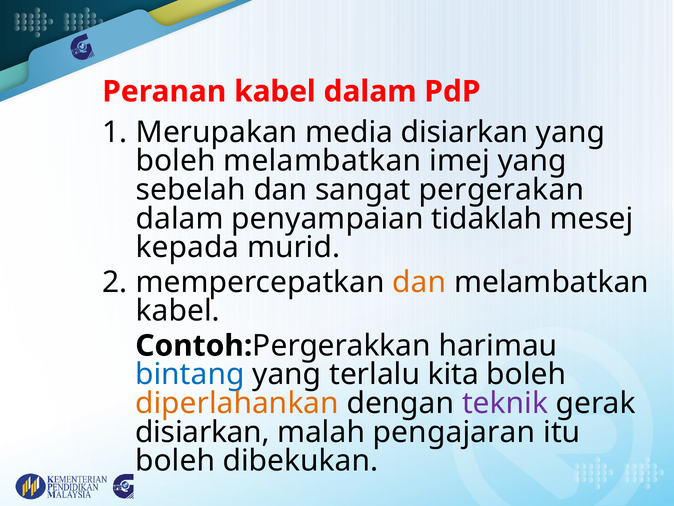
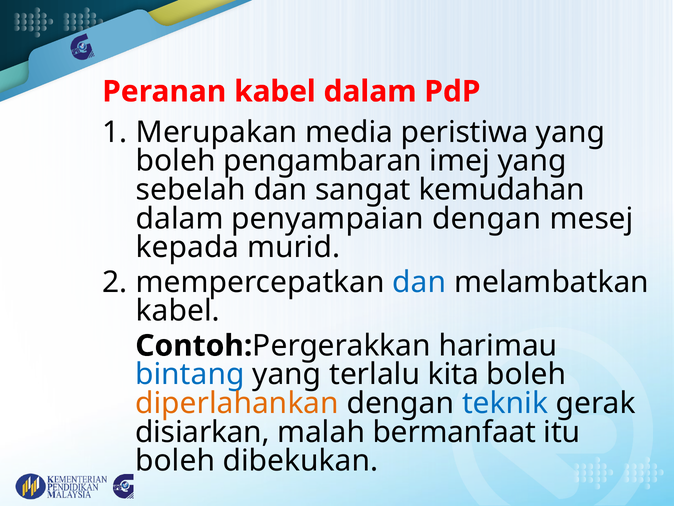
media disiarkan: disiarkan -> peristiwa
boleh melambatkan: melambatkan -> pengambaran
pergerakan: pergerakan -> kemudahan
penyampaian tidaklah: tidaklah -> dengan
dan at (419, 282) colour: orange -> blue
teknik colour: purple -> blue
pengajaran: pengajaran -> bermanfaat
